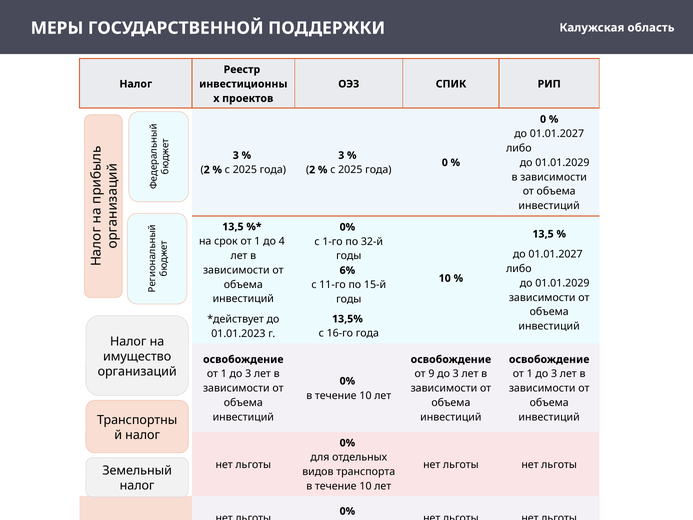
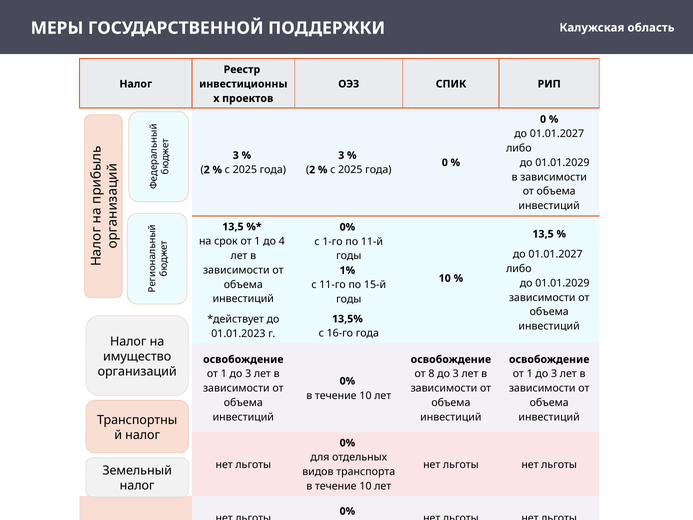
32-й: 32-й -> 11-й
6%: 6% -> 1%
9: 9 -> 8
